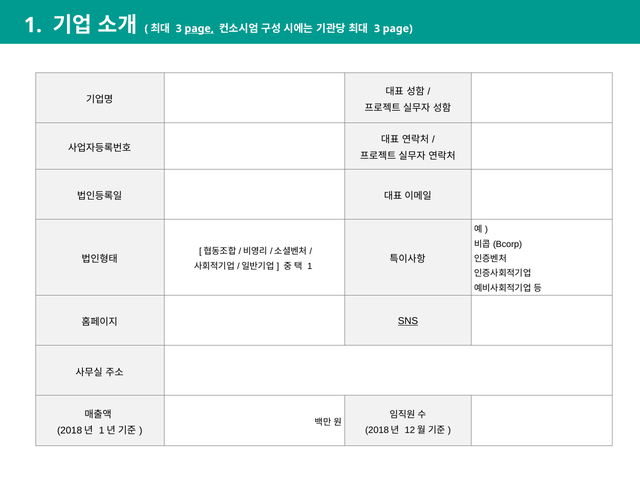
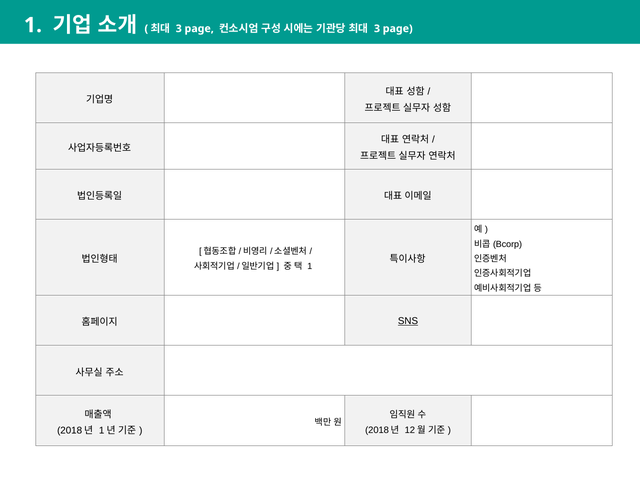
page at (199, 29) underline: present -> none
